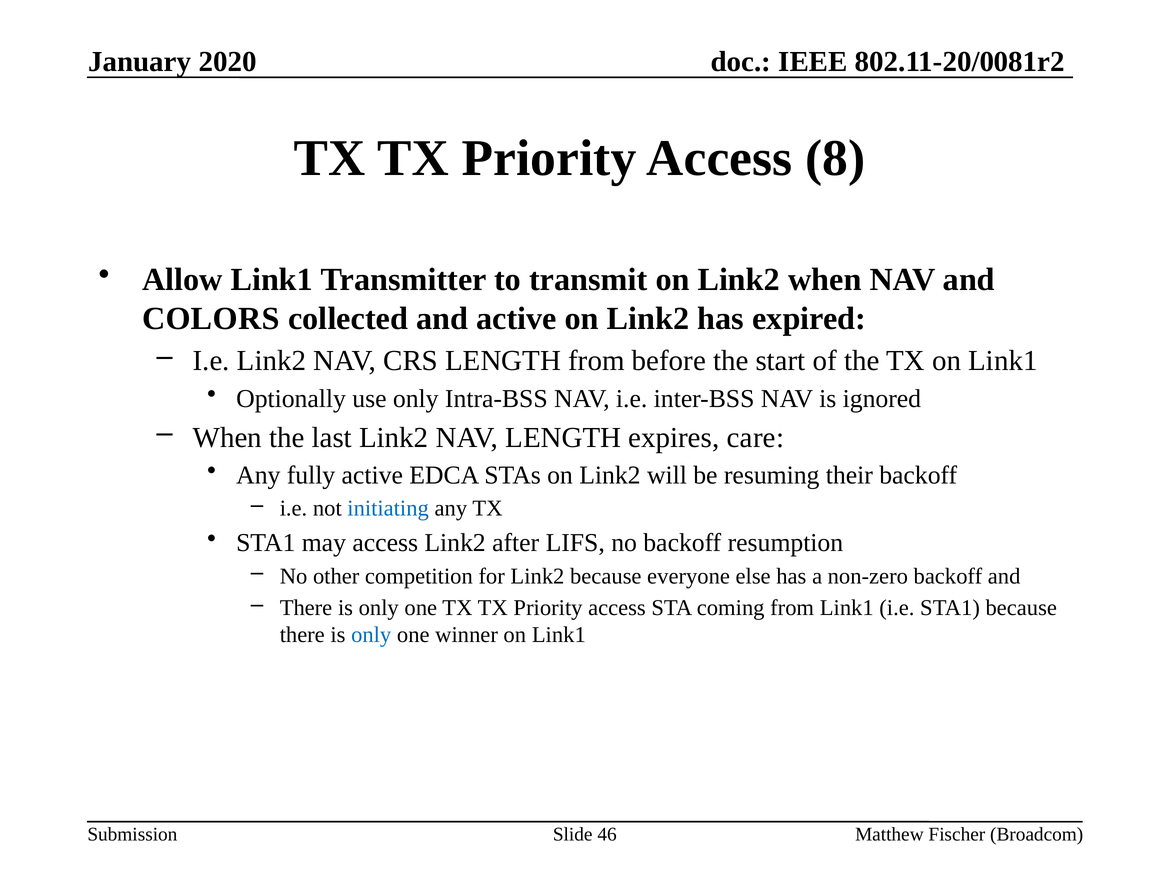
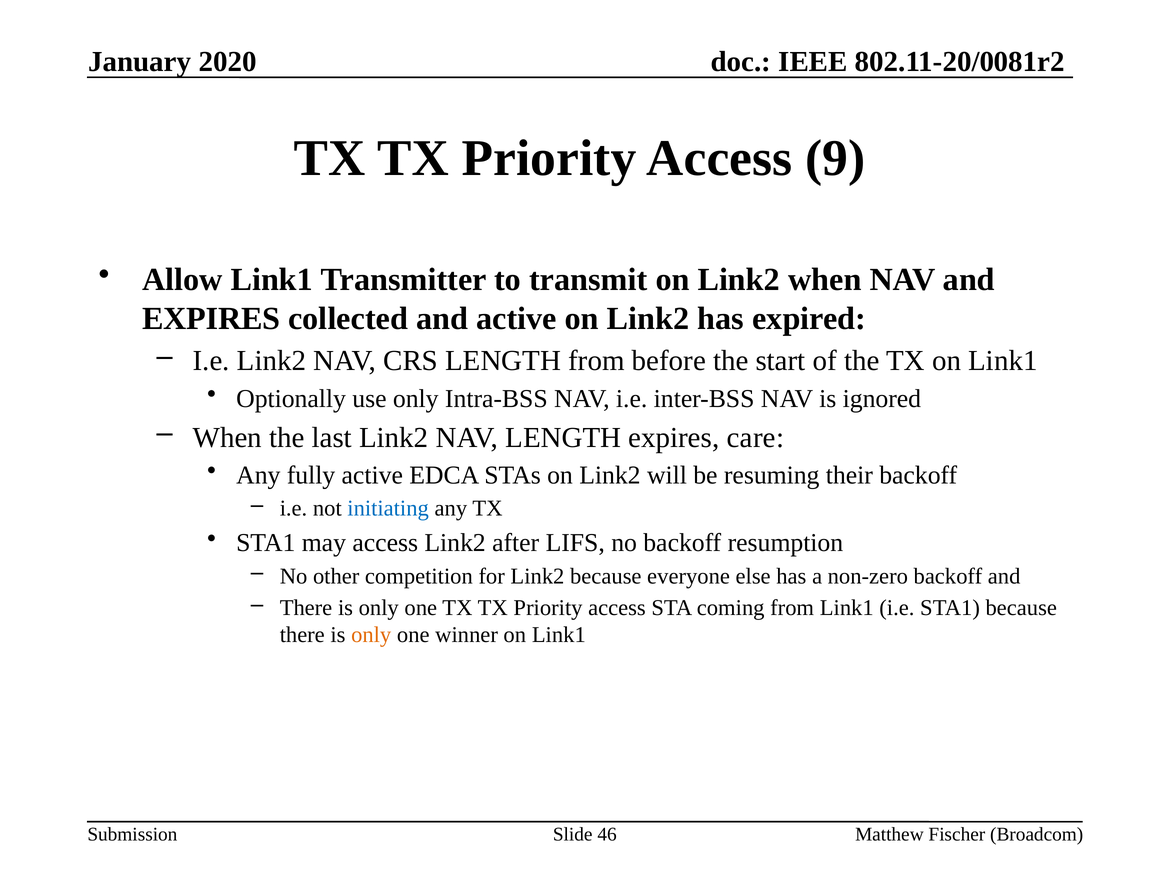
8: 8 -> 9
COLORS at (211, 318): COLORS -> EXPIRES
only at (371, 635) colour: blue -> orange
